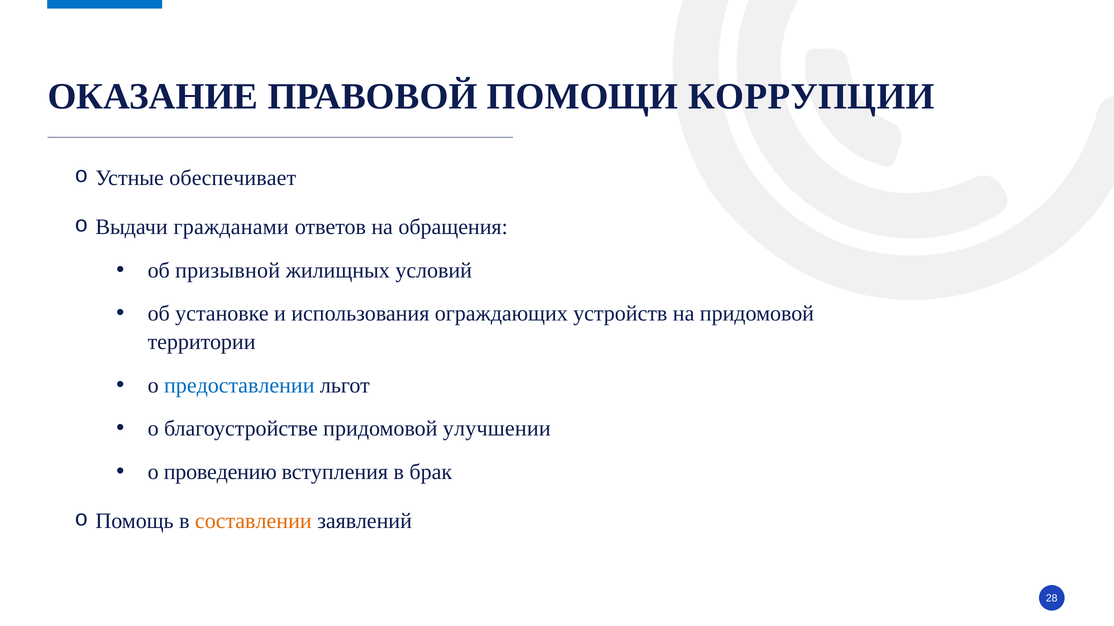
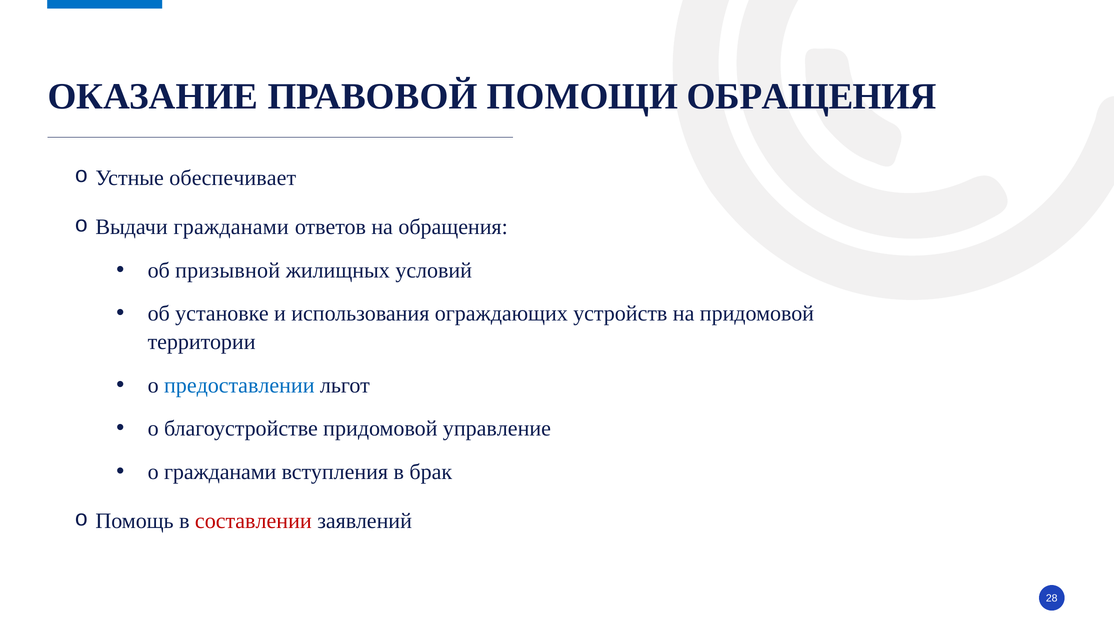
ПОМОЩИ КОРРУПЦИИ: КОРРУПЦИИ -> ОБРАЩЕНИЯ
улучшении: улучшении -> управление
о проведению: проведению -> гражданами
составлении colour: orange -> red
